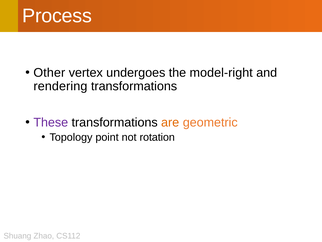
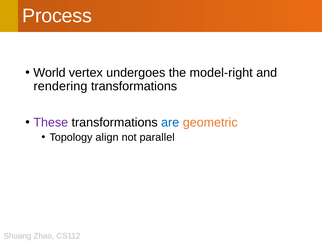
Other: Other -> World
are colour: orange -> blue
point: point -> align
rotation: rotation -> parallel
